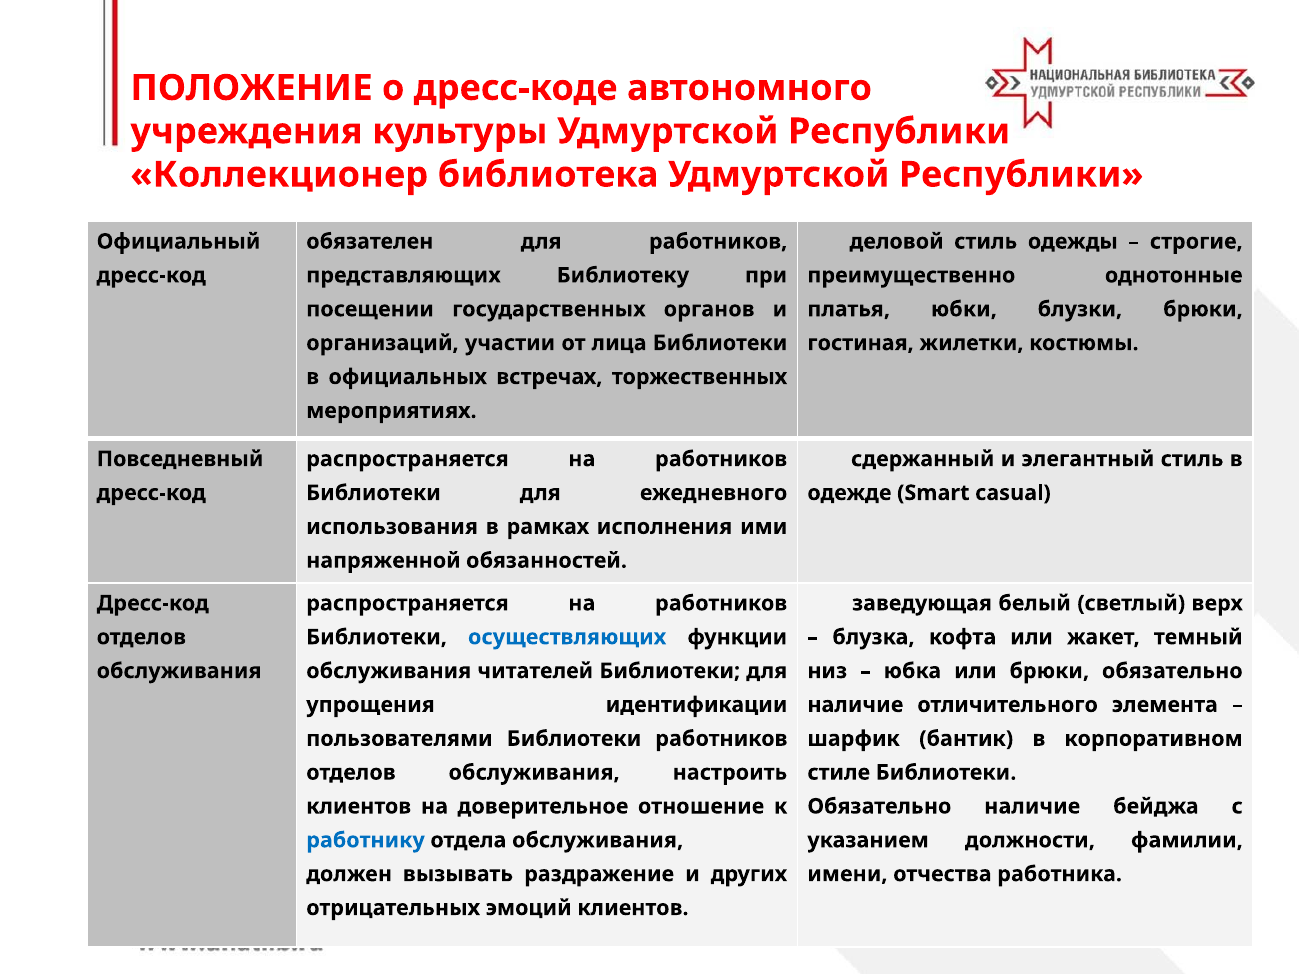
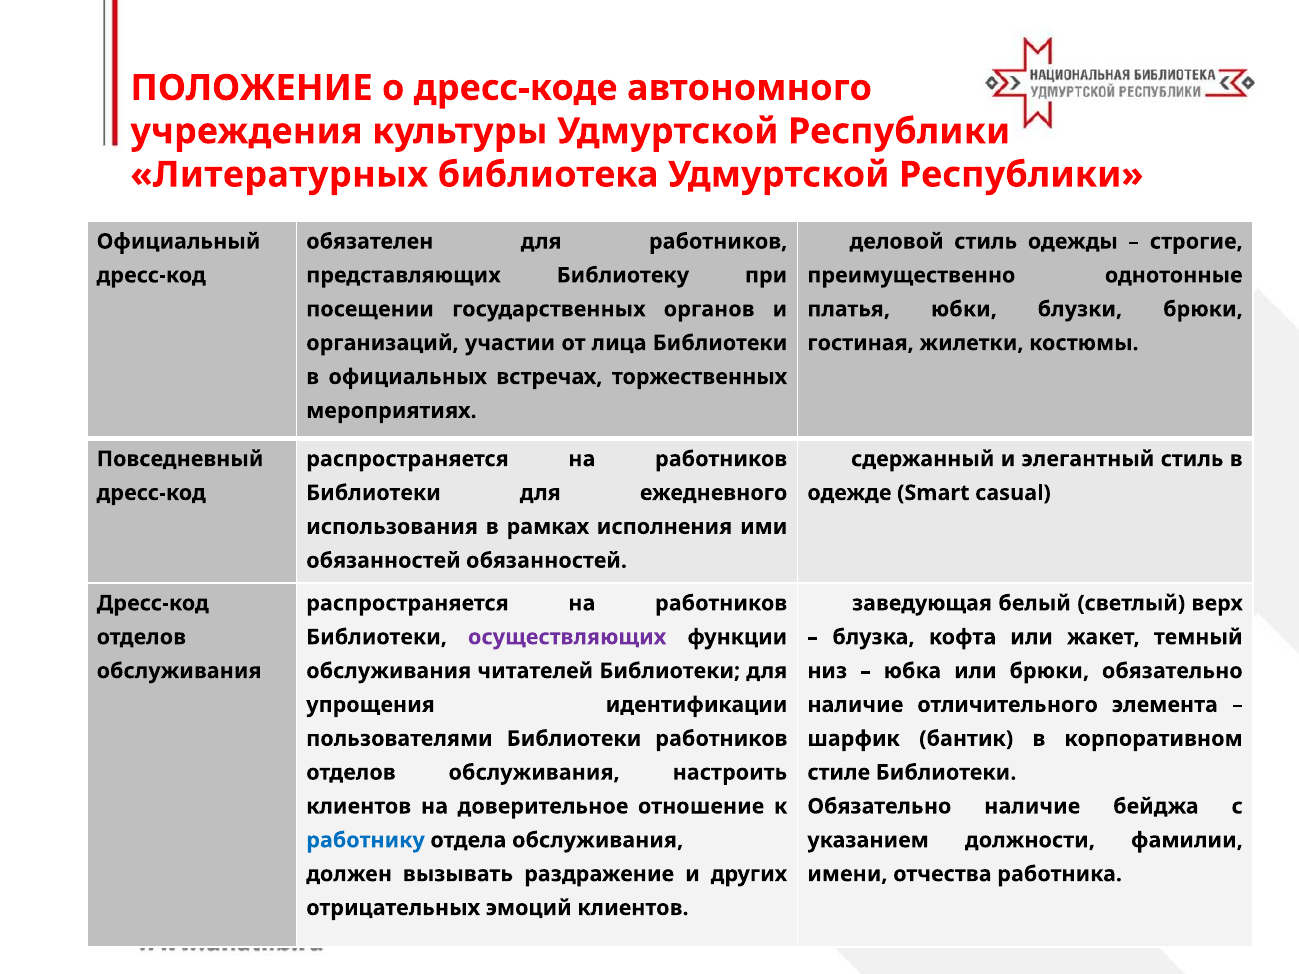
Коллекционер: Коллекционер -> Литературных
напряженной at (383, 561): напряженной -> обязанностей
осуществляющих colour: blue -> purple
